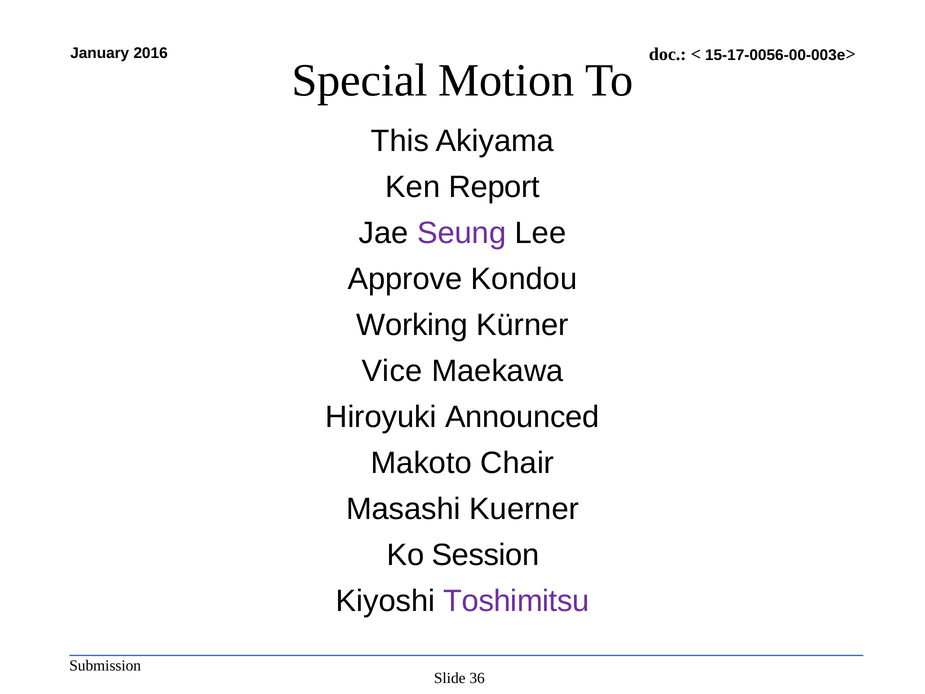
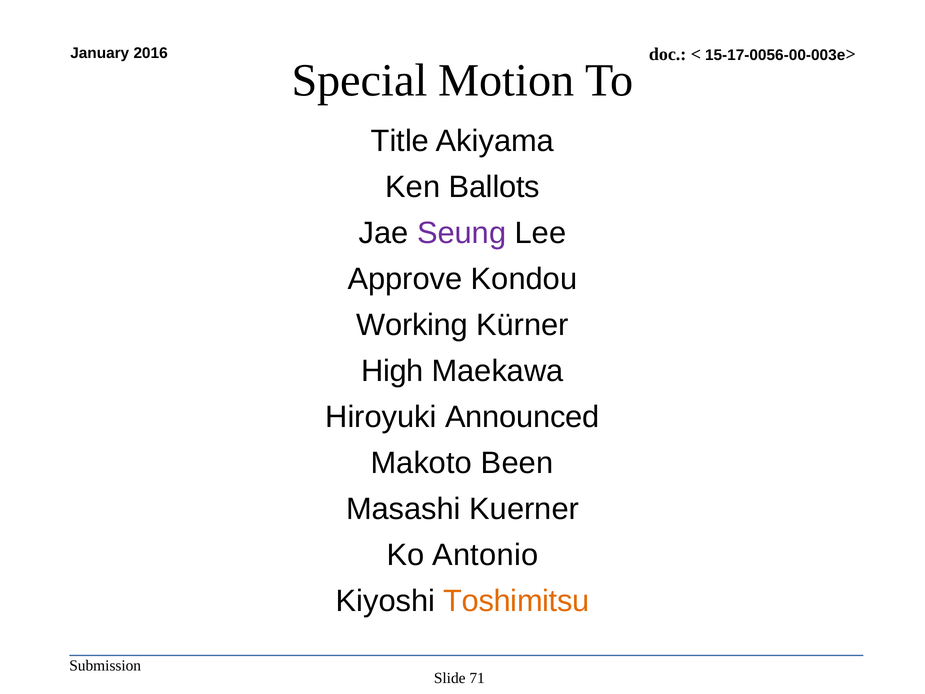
This: This -> Title
Report: Report -> Ballots
Vice: Vice -> High
Chair: Chair -> Been
Session: Session -> Antonio
Toshimitsu colour: purple -> orange
36: 36 -> 71
